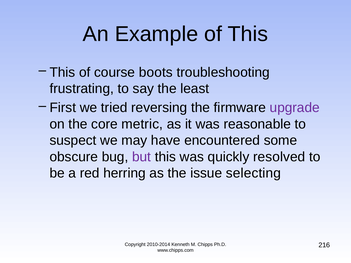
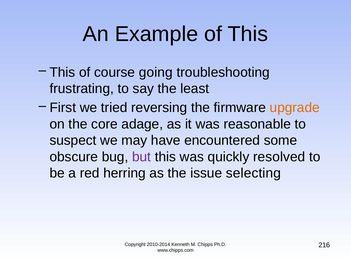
boots: boots -> going
upgrade colour: purple -> orange
metric: metric -> adage
